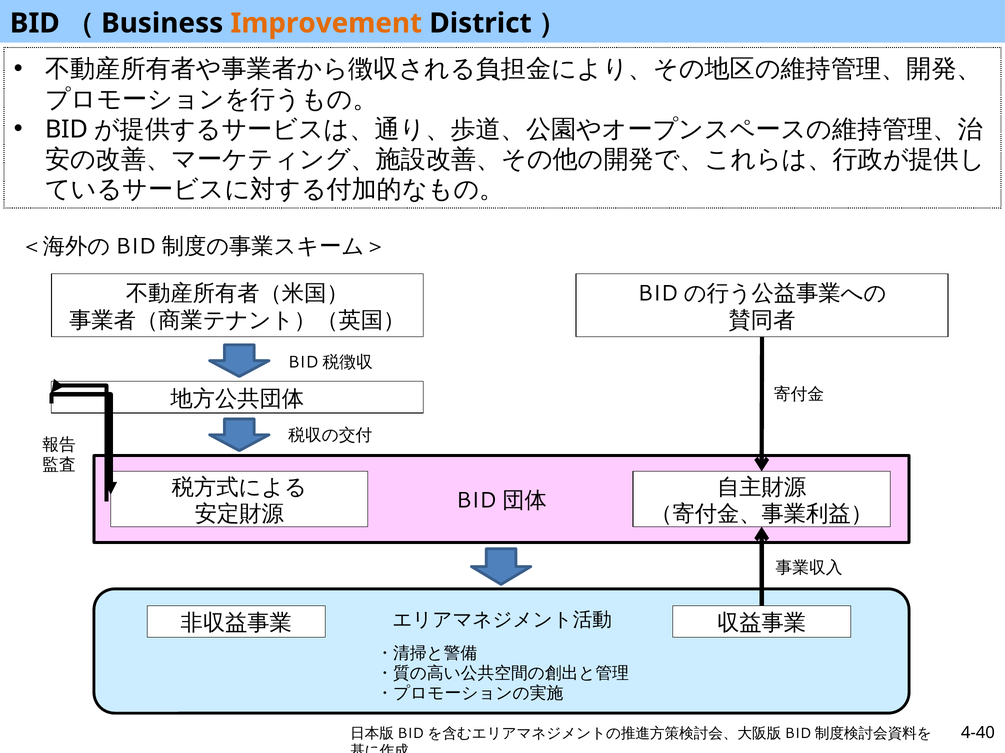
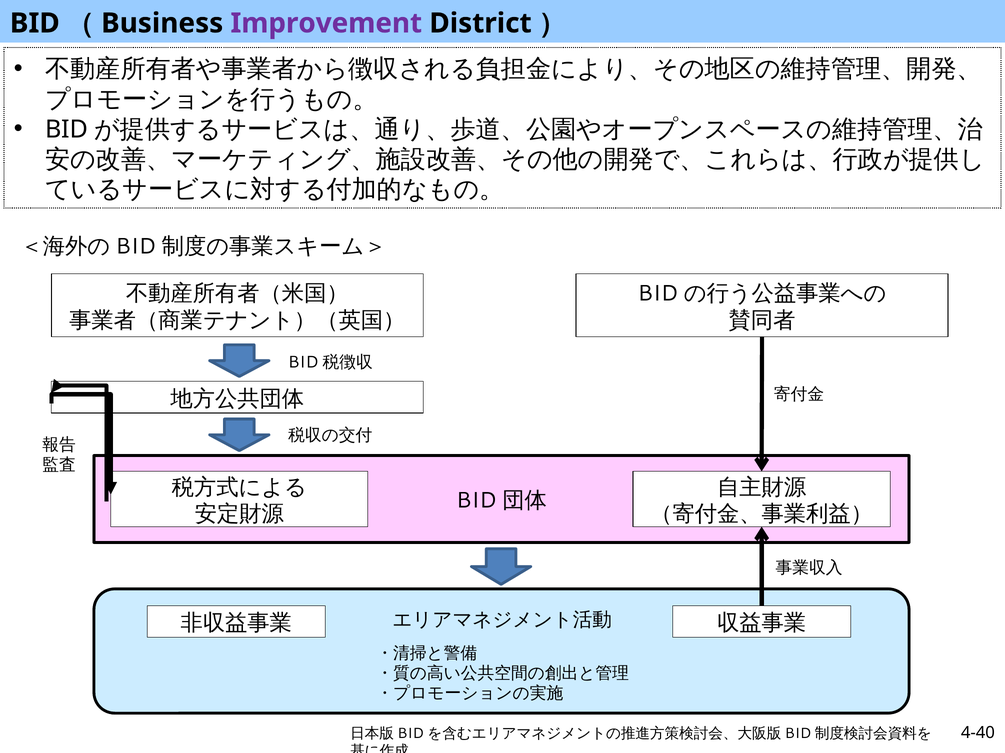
Improvement colour: orange -> purple
